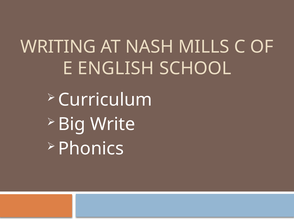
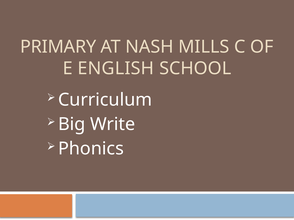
WRITING: WRITING -> PRIMARY
